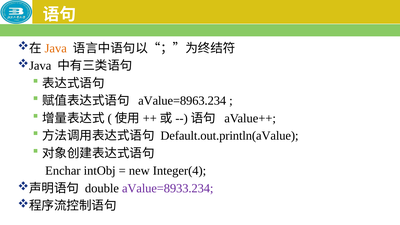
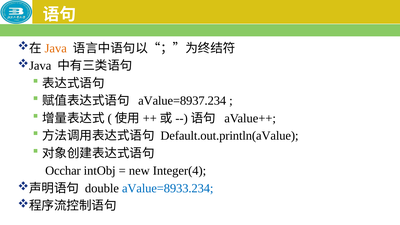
aValue=8963.234: aValue=8963.234 -> aValue=8937.234
Enchar: Enchar -> Occhar
aValue=8933.234 colour: purple -> blue
